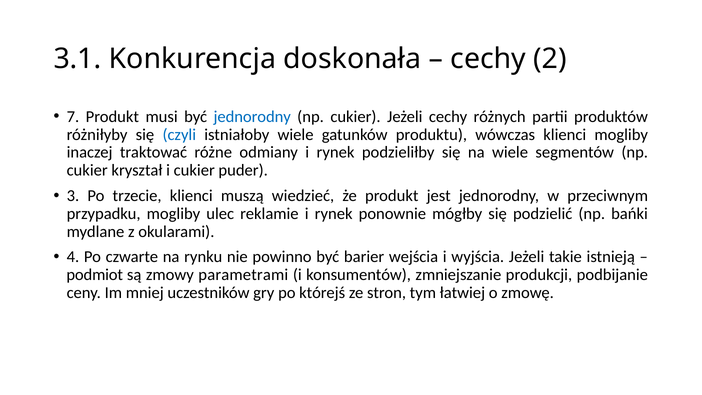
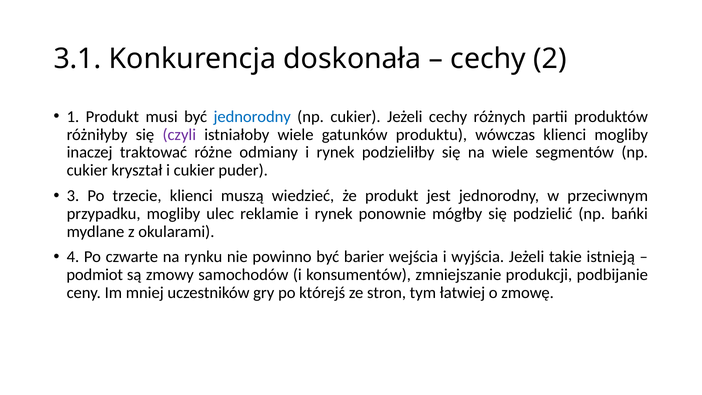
7: 7 -> 1
czyli colour: blue -> purple
parametrami: parametrami -> samochodów
